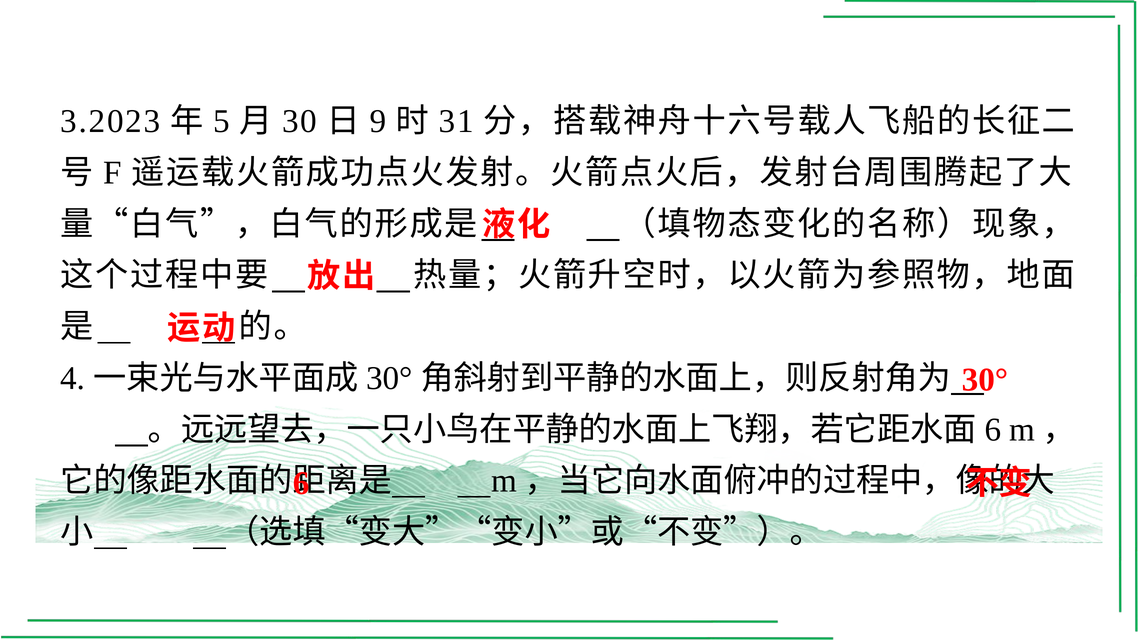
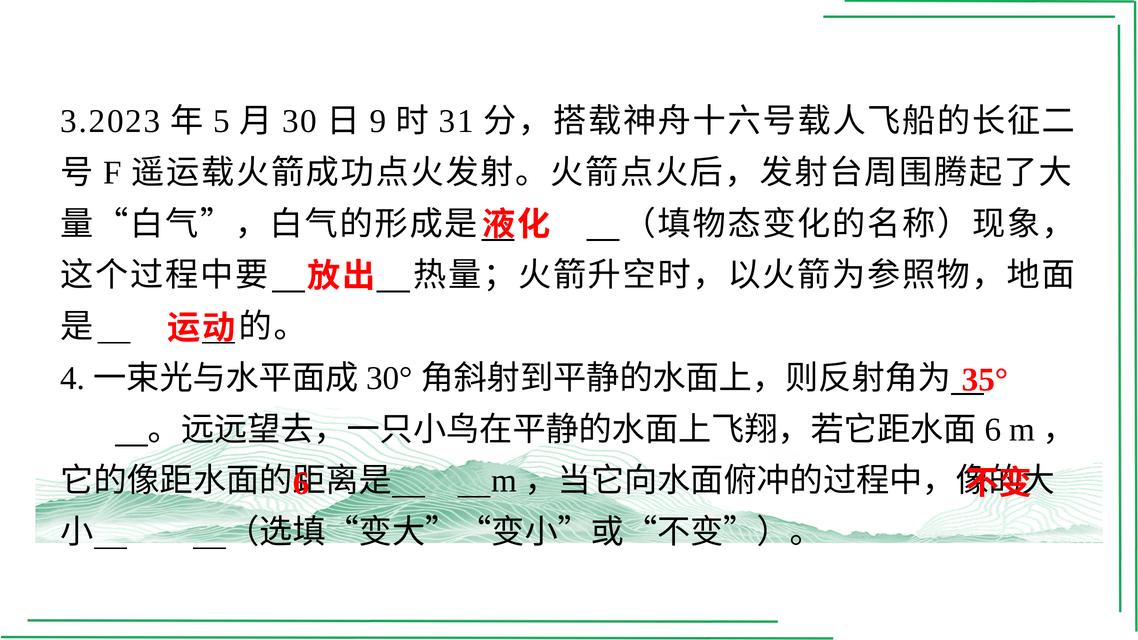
30° at (985, 380): 30° -> 35°
